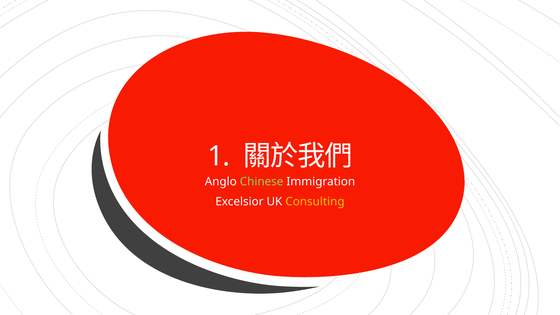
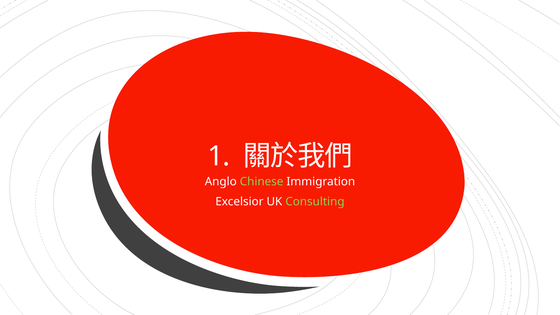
Consulting colour: yellow -> light green
